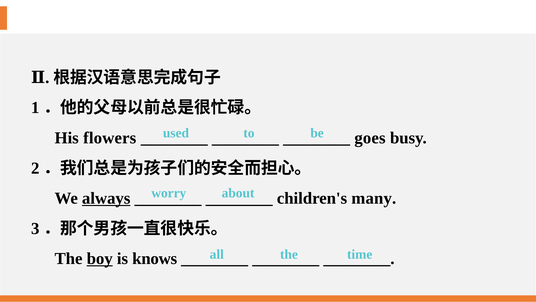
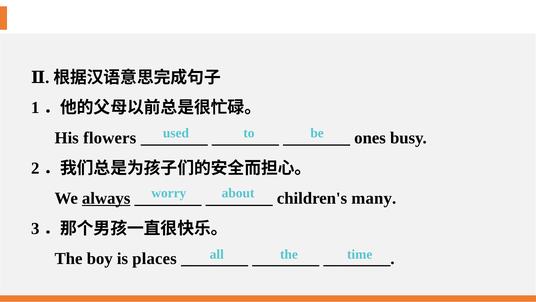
goes: goes -> ones
boy underline: present -> none
knows: knows -> places
